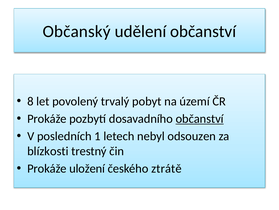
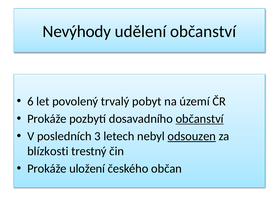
Občanský: Občanský -> Nevýhody
8: 8 -> 6
1: 1 -> 3
odsouzen underline: none -> present
ztrátě: ztrátě -> občan
